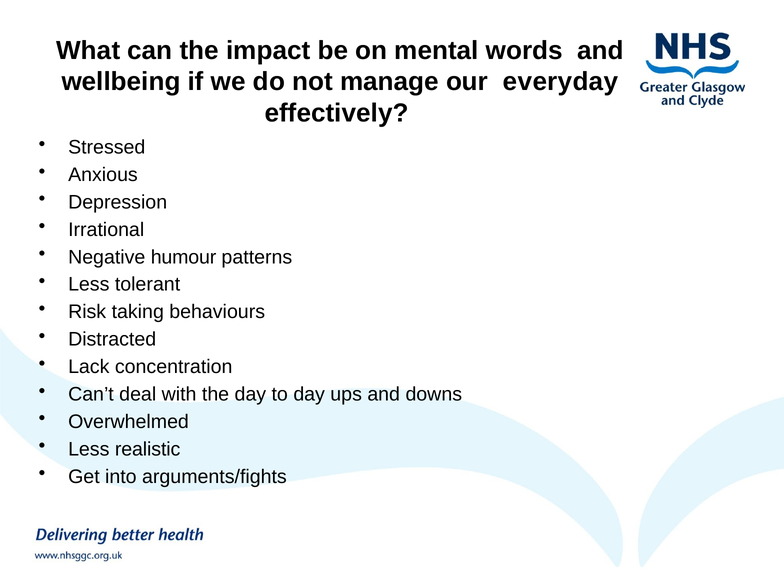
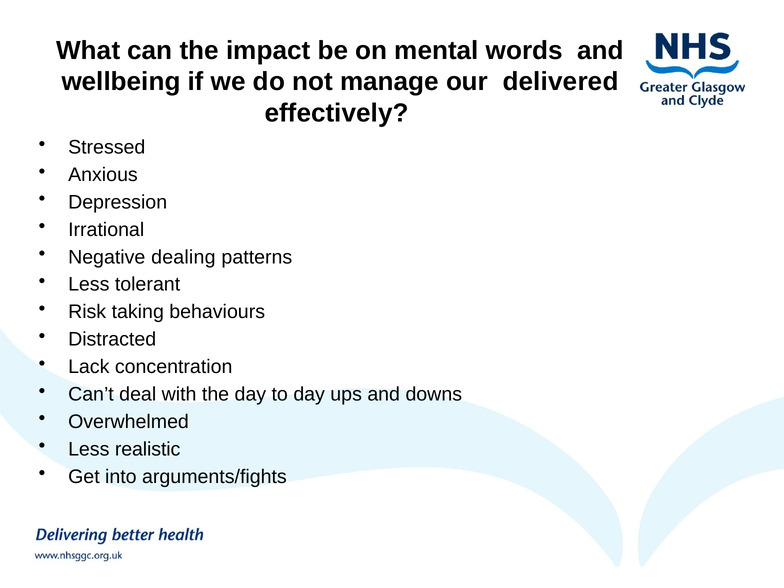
everyday: everyday -> delivered
humour: humour -> dealing
